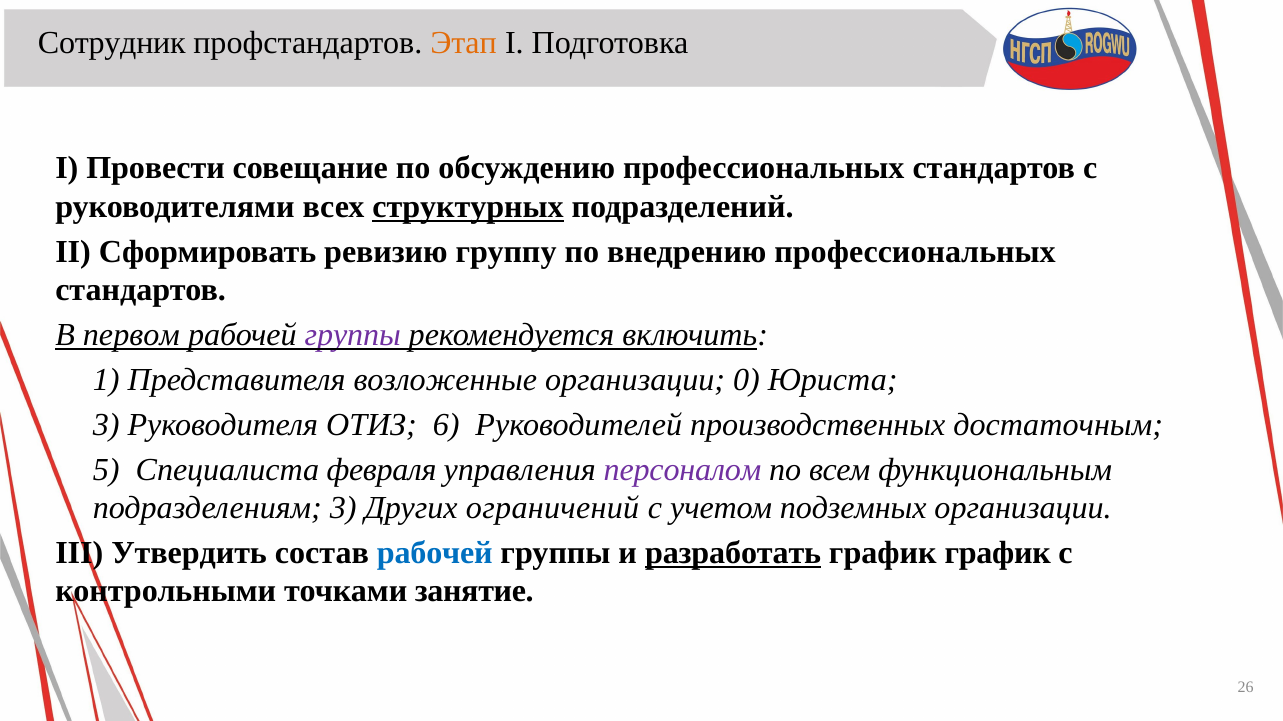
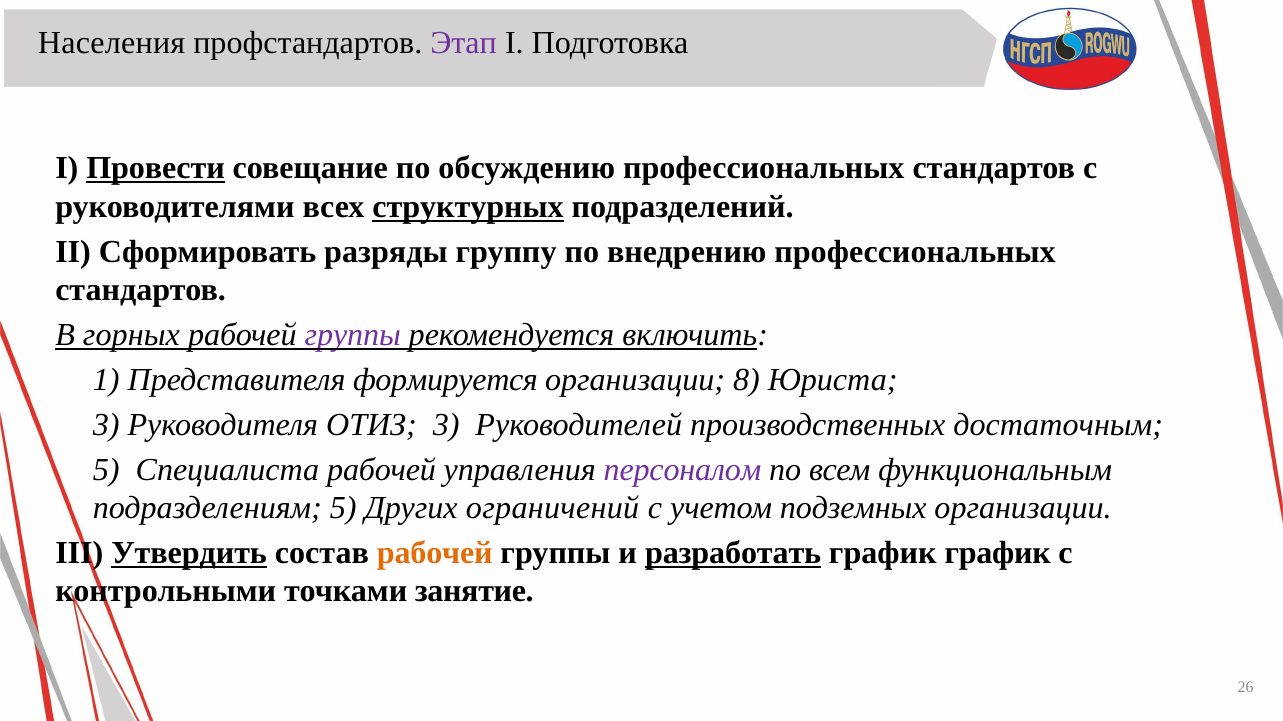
Сотрудник: Сотрудник -> Населения
Этап colour: orange -> purple
Провести underline: none -> present
ревизию: ревизию -> разряды
первом: первом -> горных
возложенные: возложенные -> формируется
0: 0 -> 8
ОТИЗ 6: 6 -> 3
Специалиста февраля: февраля -> рабочей
подразделениям 3: 3 -> 5
Утвердить underline: none -> present
рабочей at (435, 553) colour: blue -> orange
